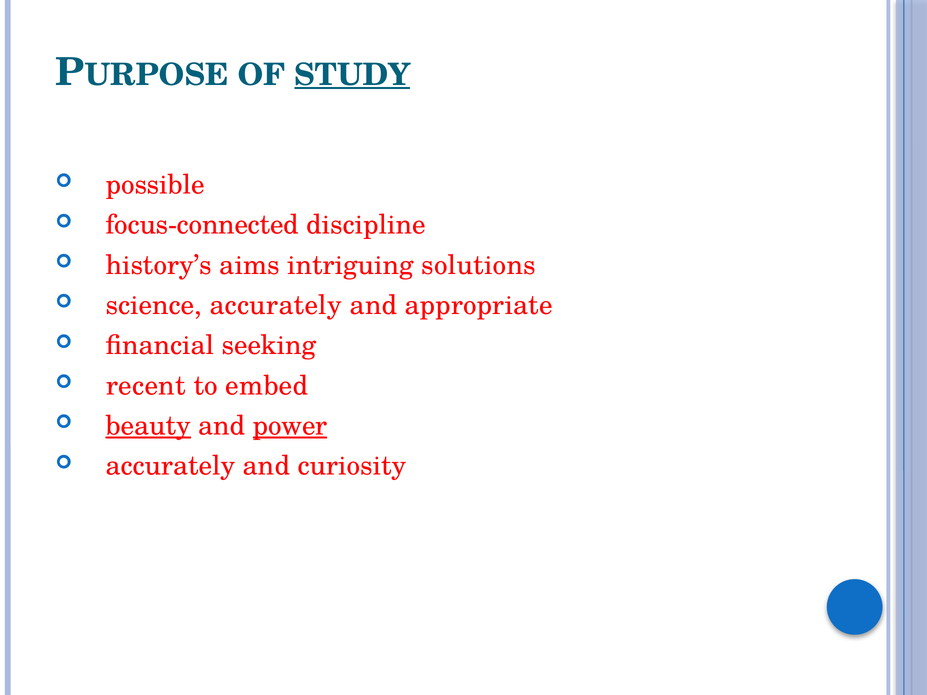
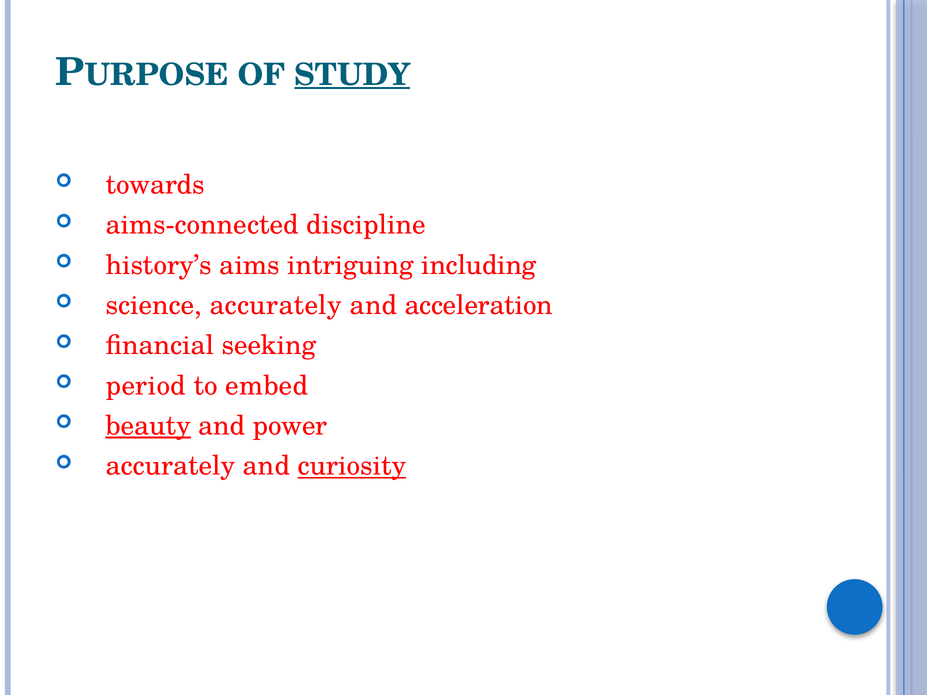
possible: possible -> towards
focus-connected: focus-connected -> aims-connected
solutions: solutions -> including
appropriate: appropriate -> acceleration
recent: recent -> period
power underline: present -> none
curiosity underline: none -> present
